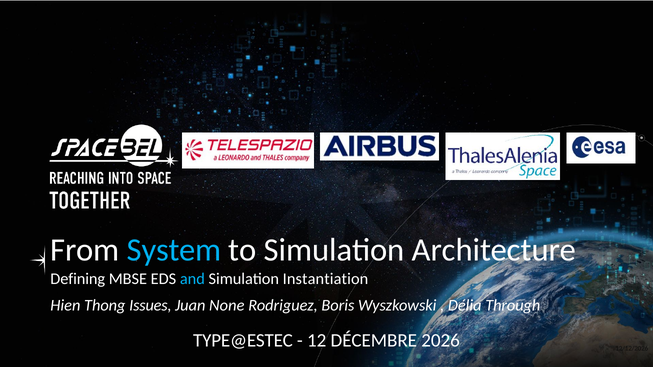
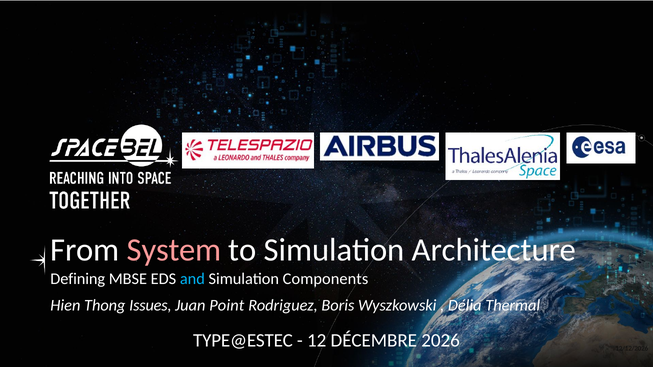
System colour: light blue -> pink
Instantiation: Instantiation -> Components
None: None -> Point
Through: Through -> Thermal
